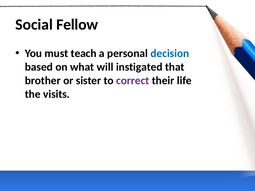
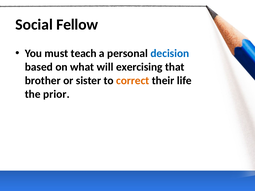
instigated: instigated -> exercising
correct colour: purple -> orange
visits: visits -> prior
